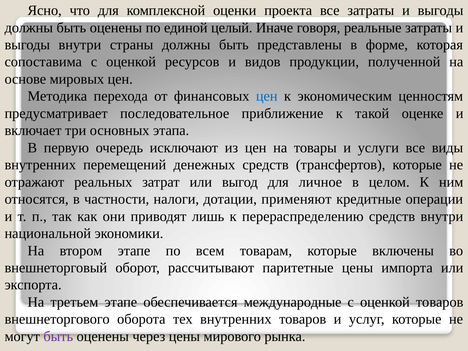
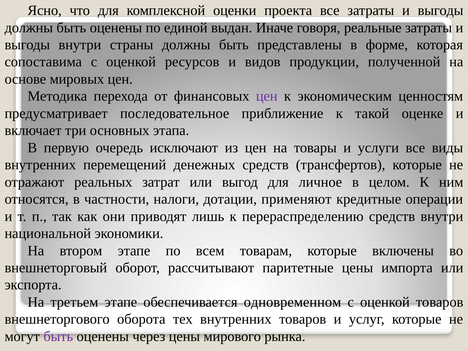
целый: целый -> выдан
цен at (267, 96) colour: blue -> purple
международные: международные -> одновременном
